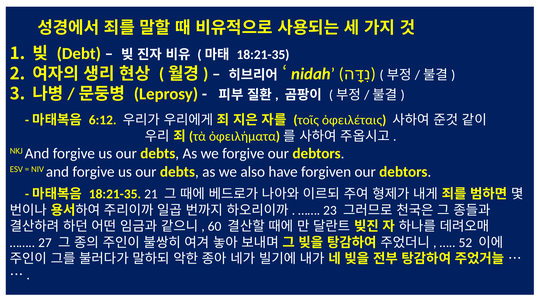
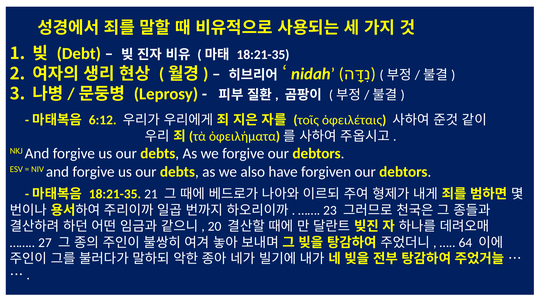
60: 60 -> 20
52: 52 -> 64
